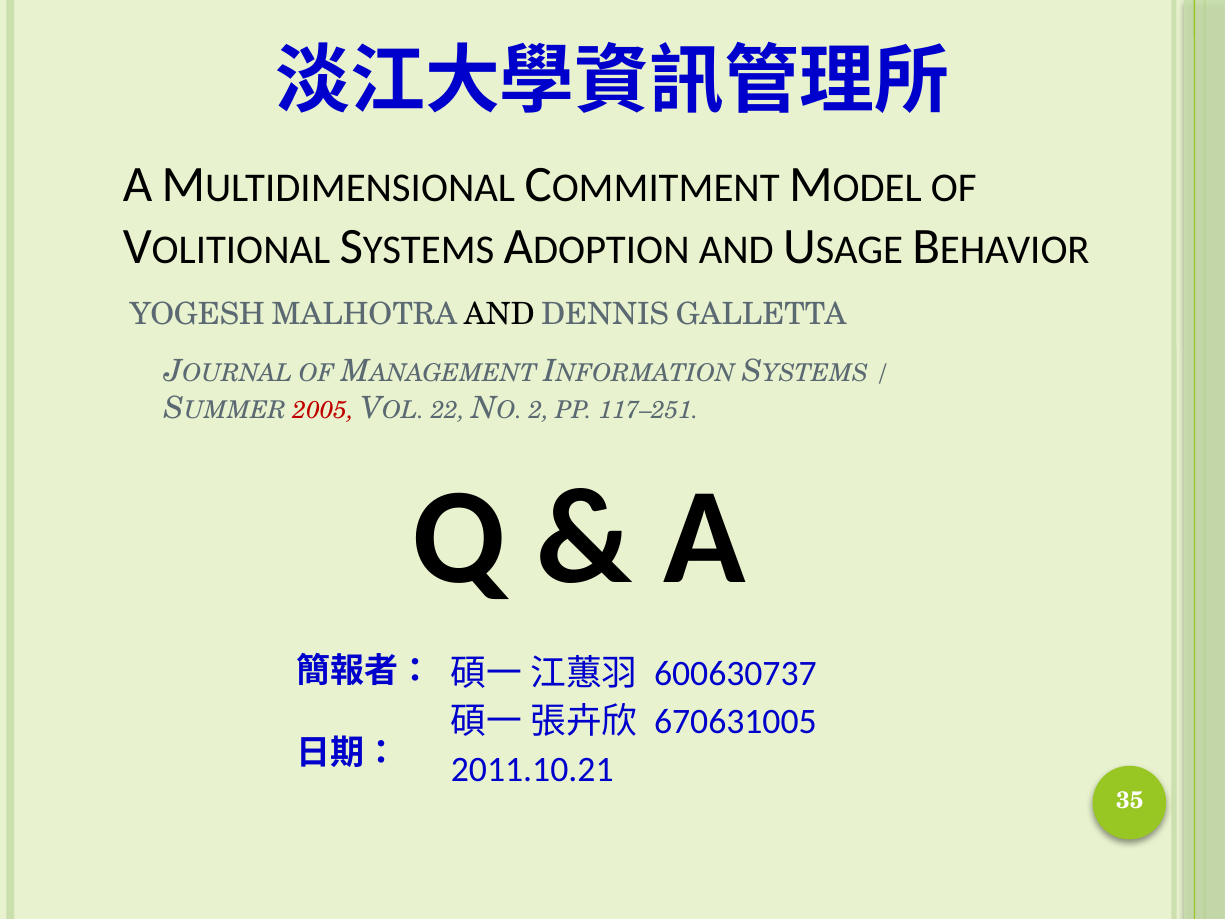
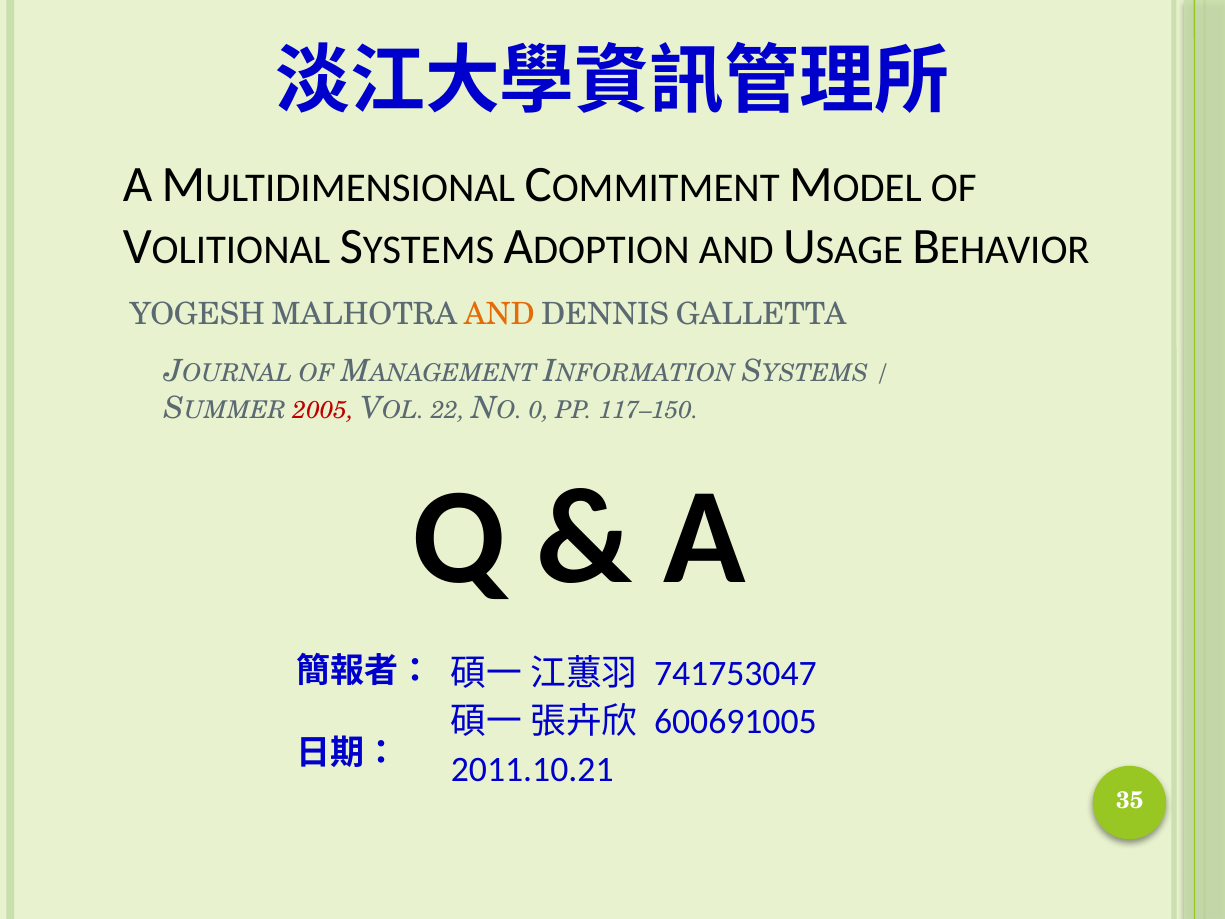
AND at (499, 314) colour: black -> orange
2: 2 -> 0
117–251: 117–251 -> 117–150
600630737: 600630737 -> 741753047
670631005: 670631005 -> 600691005
